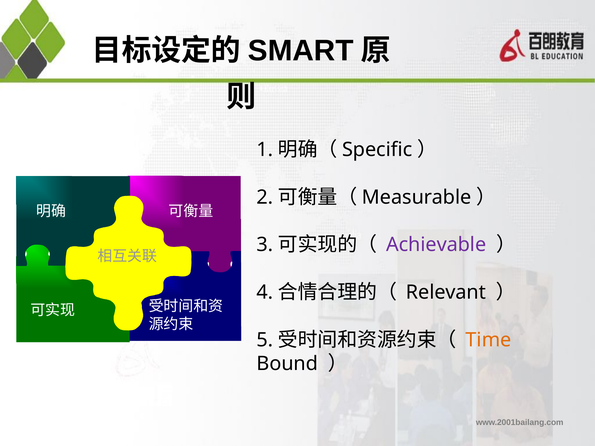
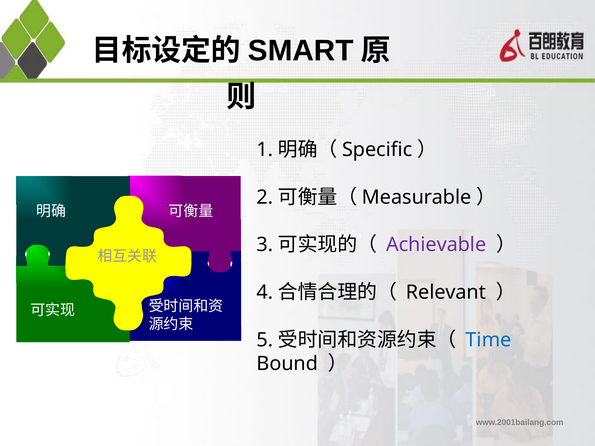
Time colour: orange -> blue
